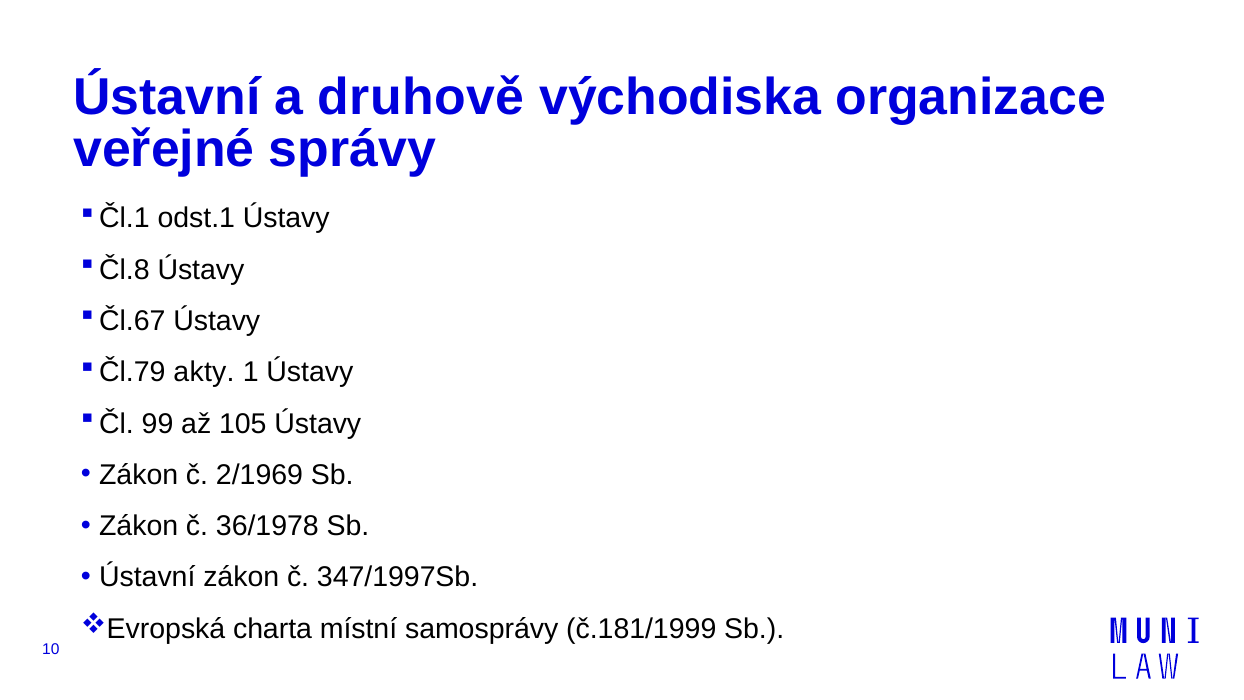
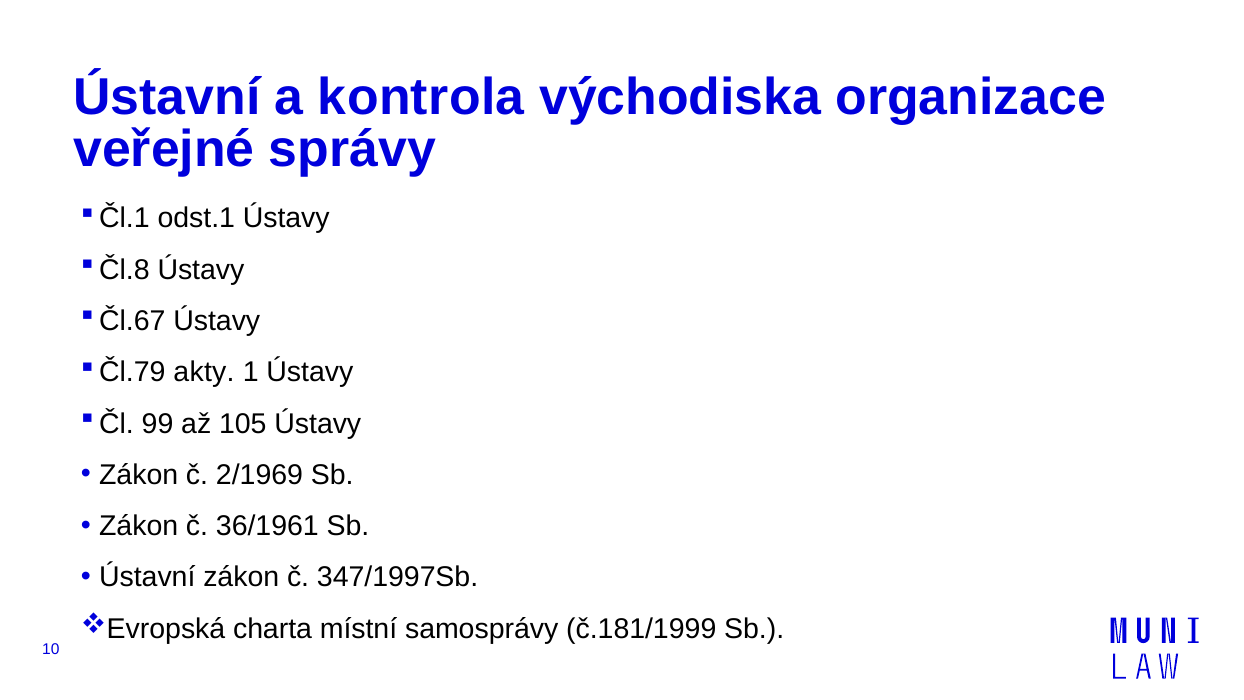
druhově: druhově -> kontrola
36/1978: 36/1978 -> 36/1961
